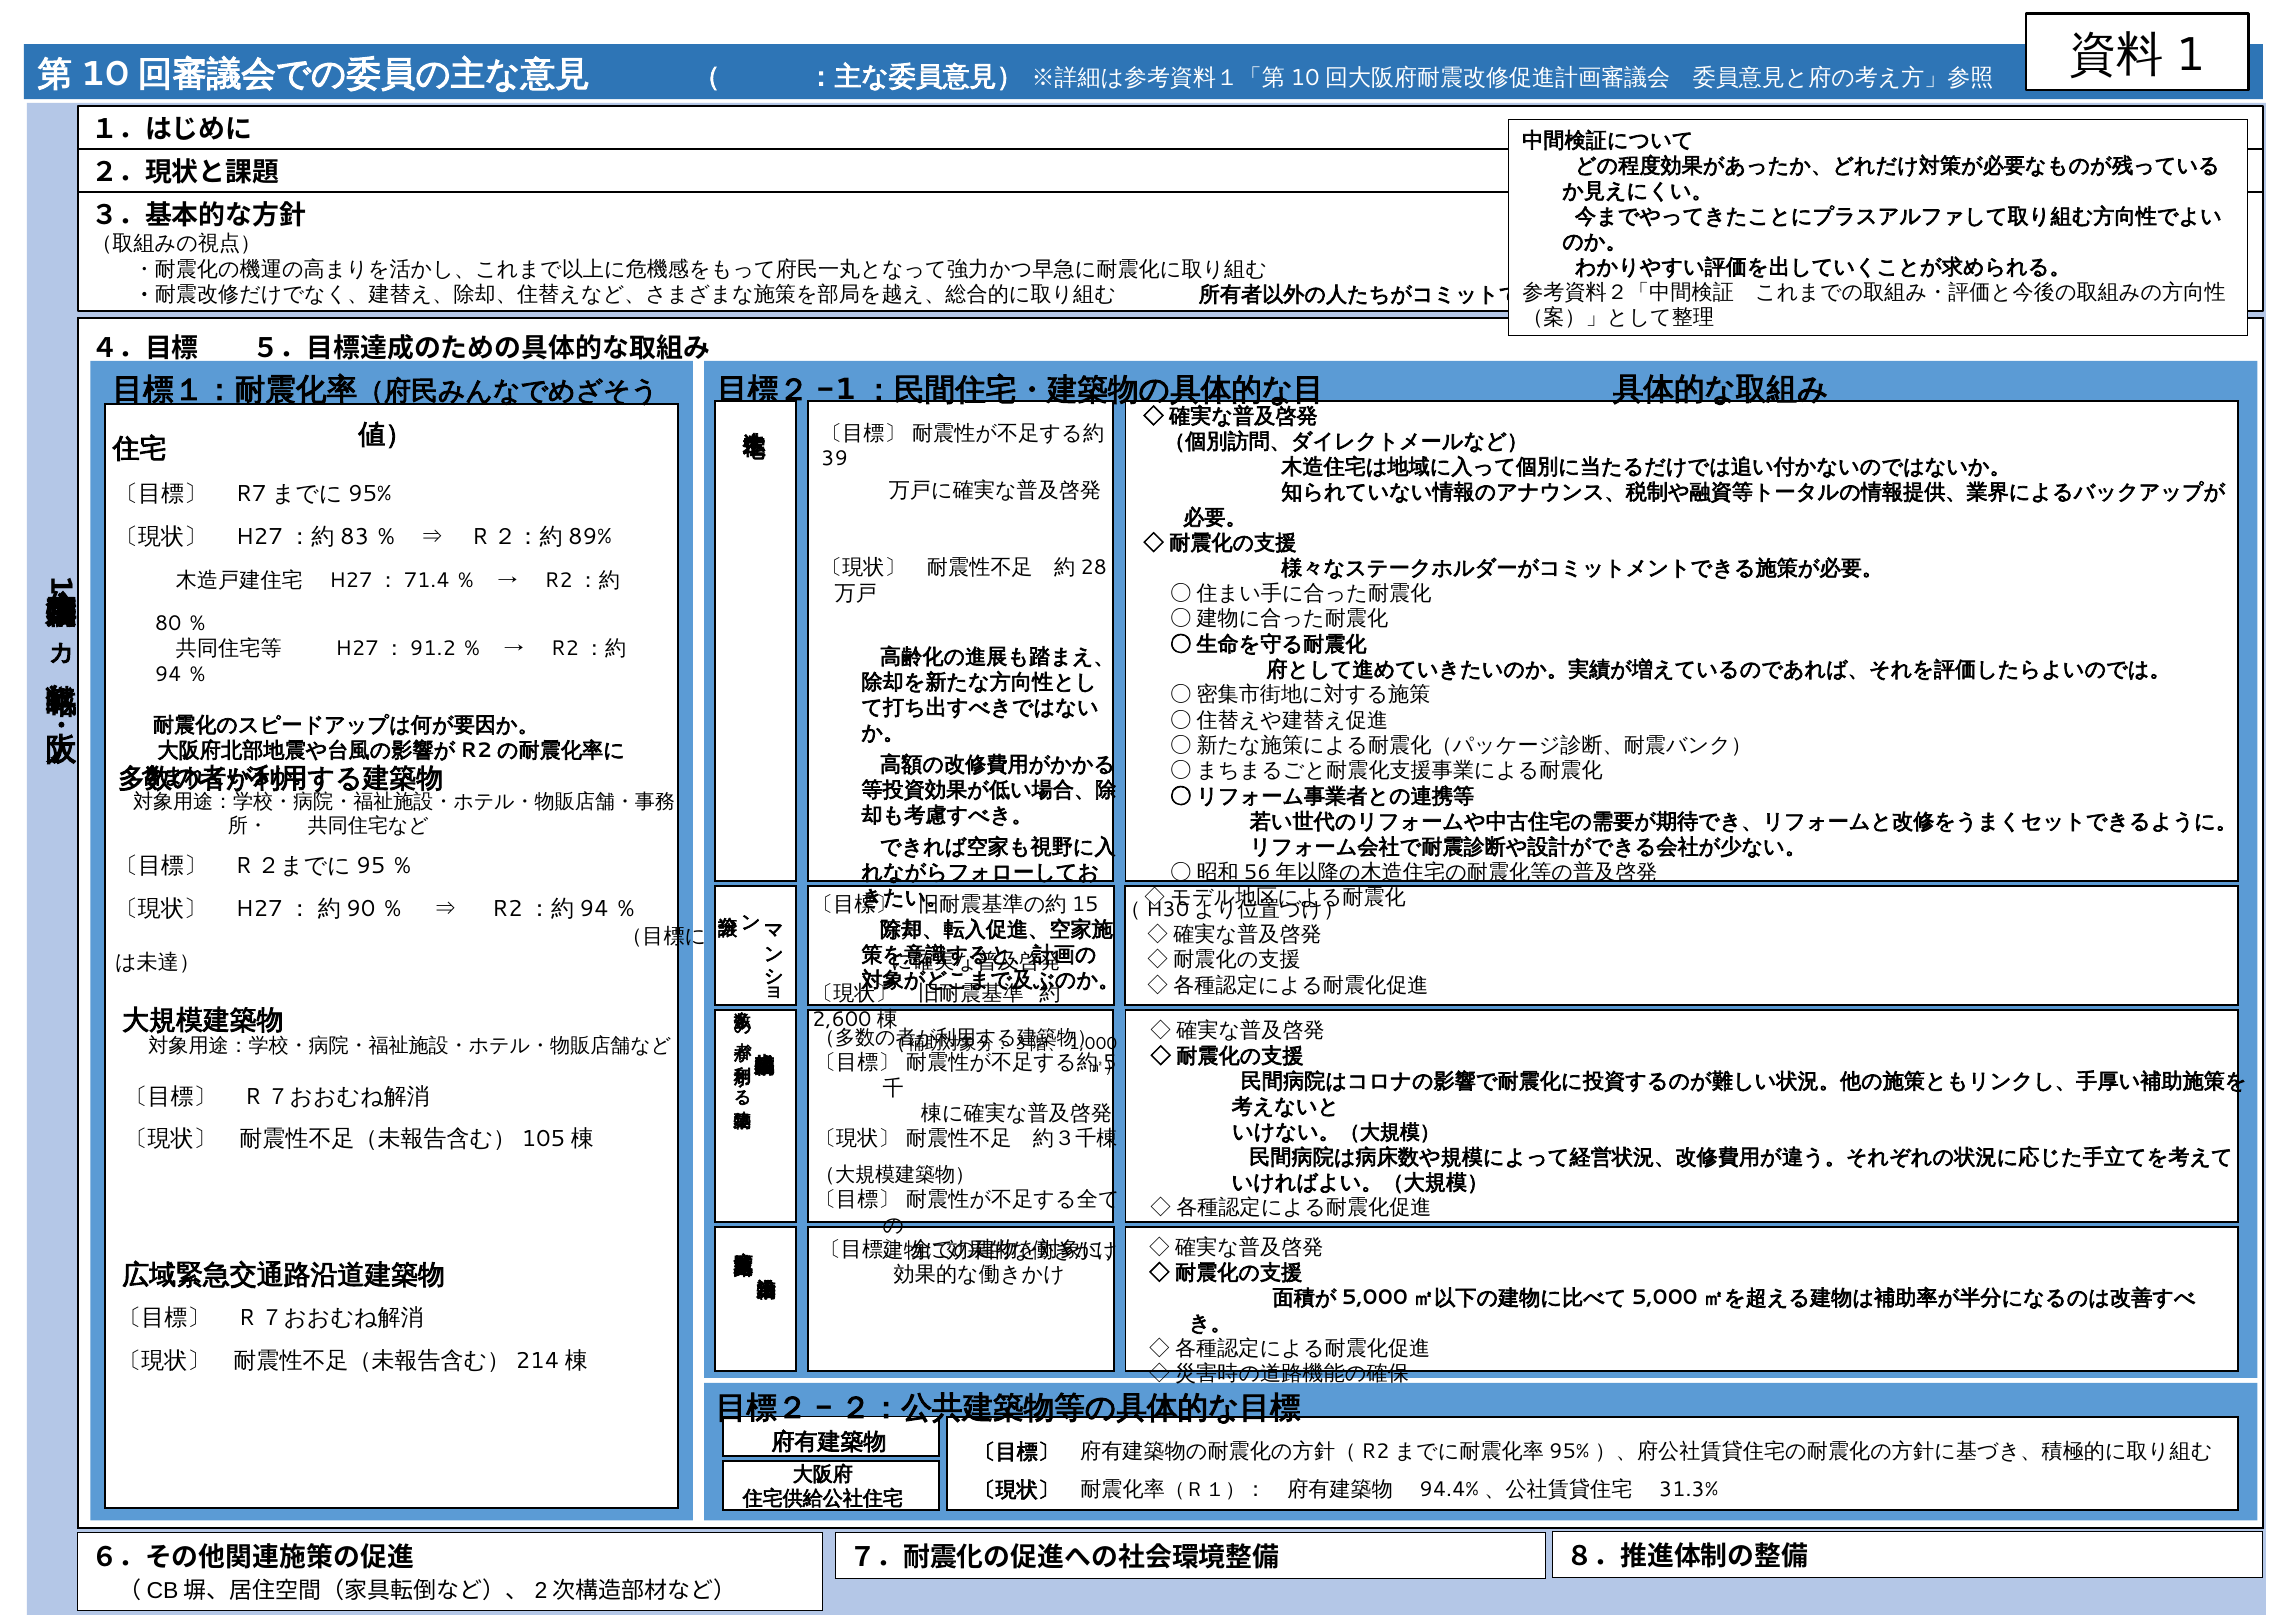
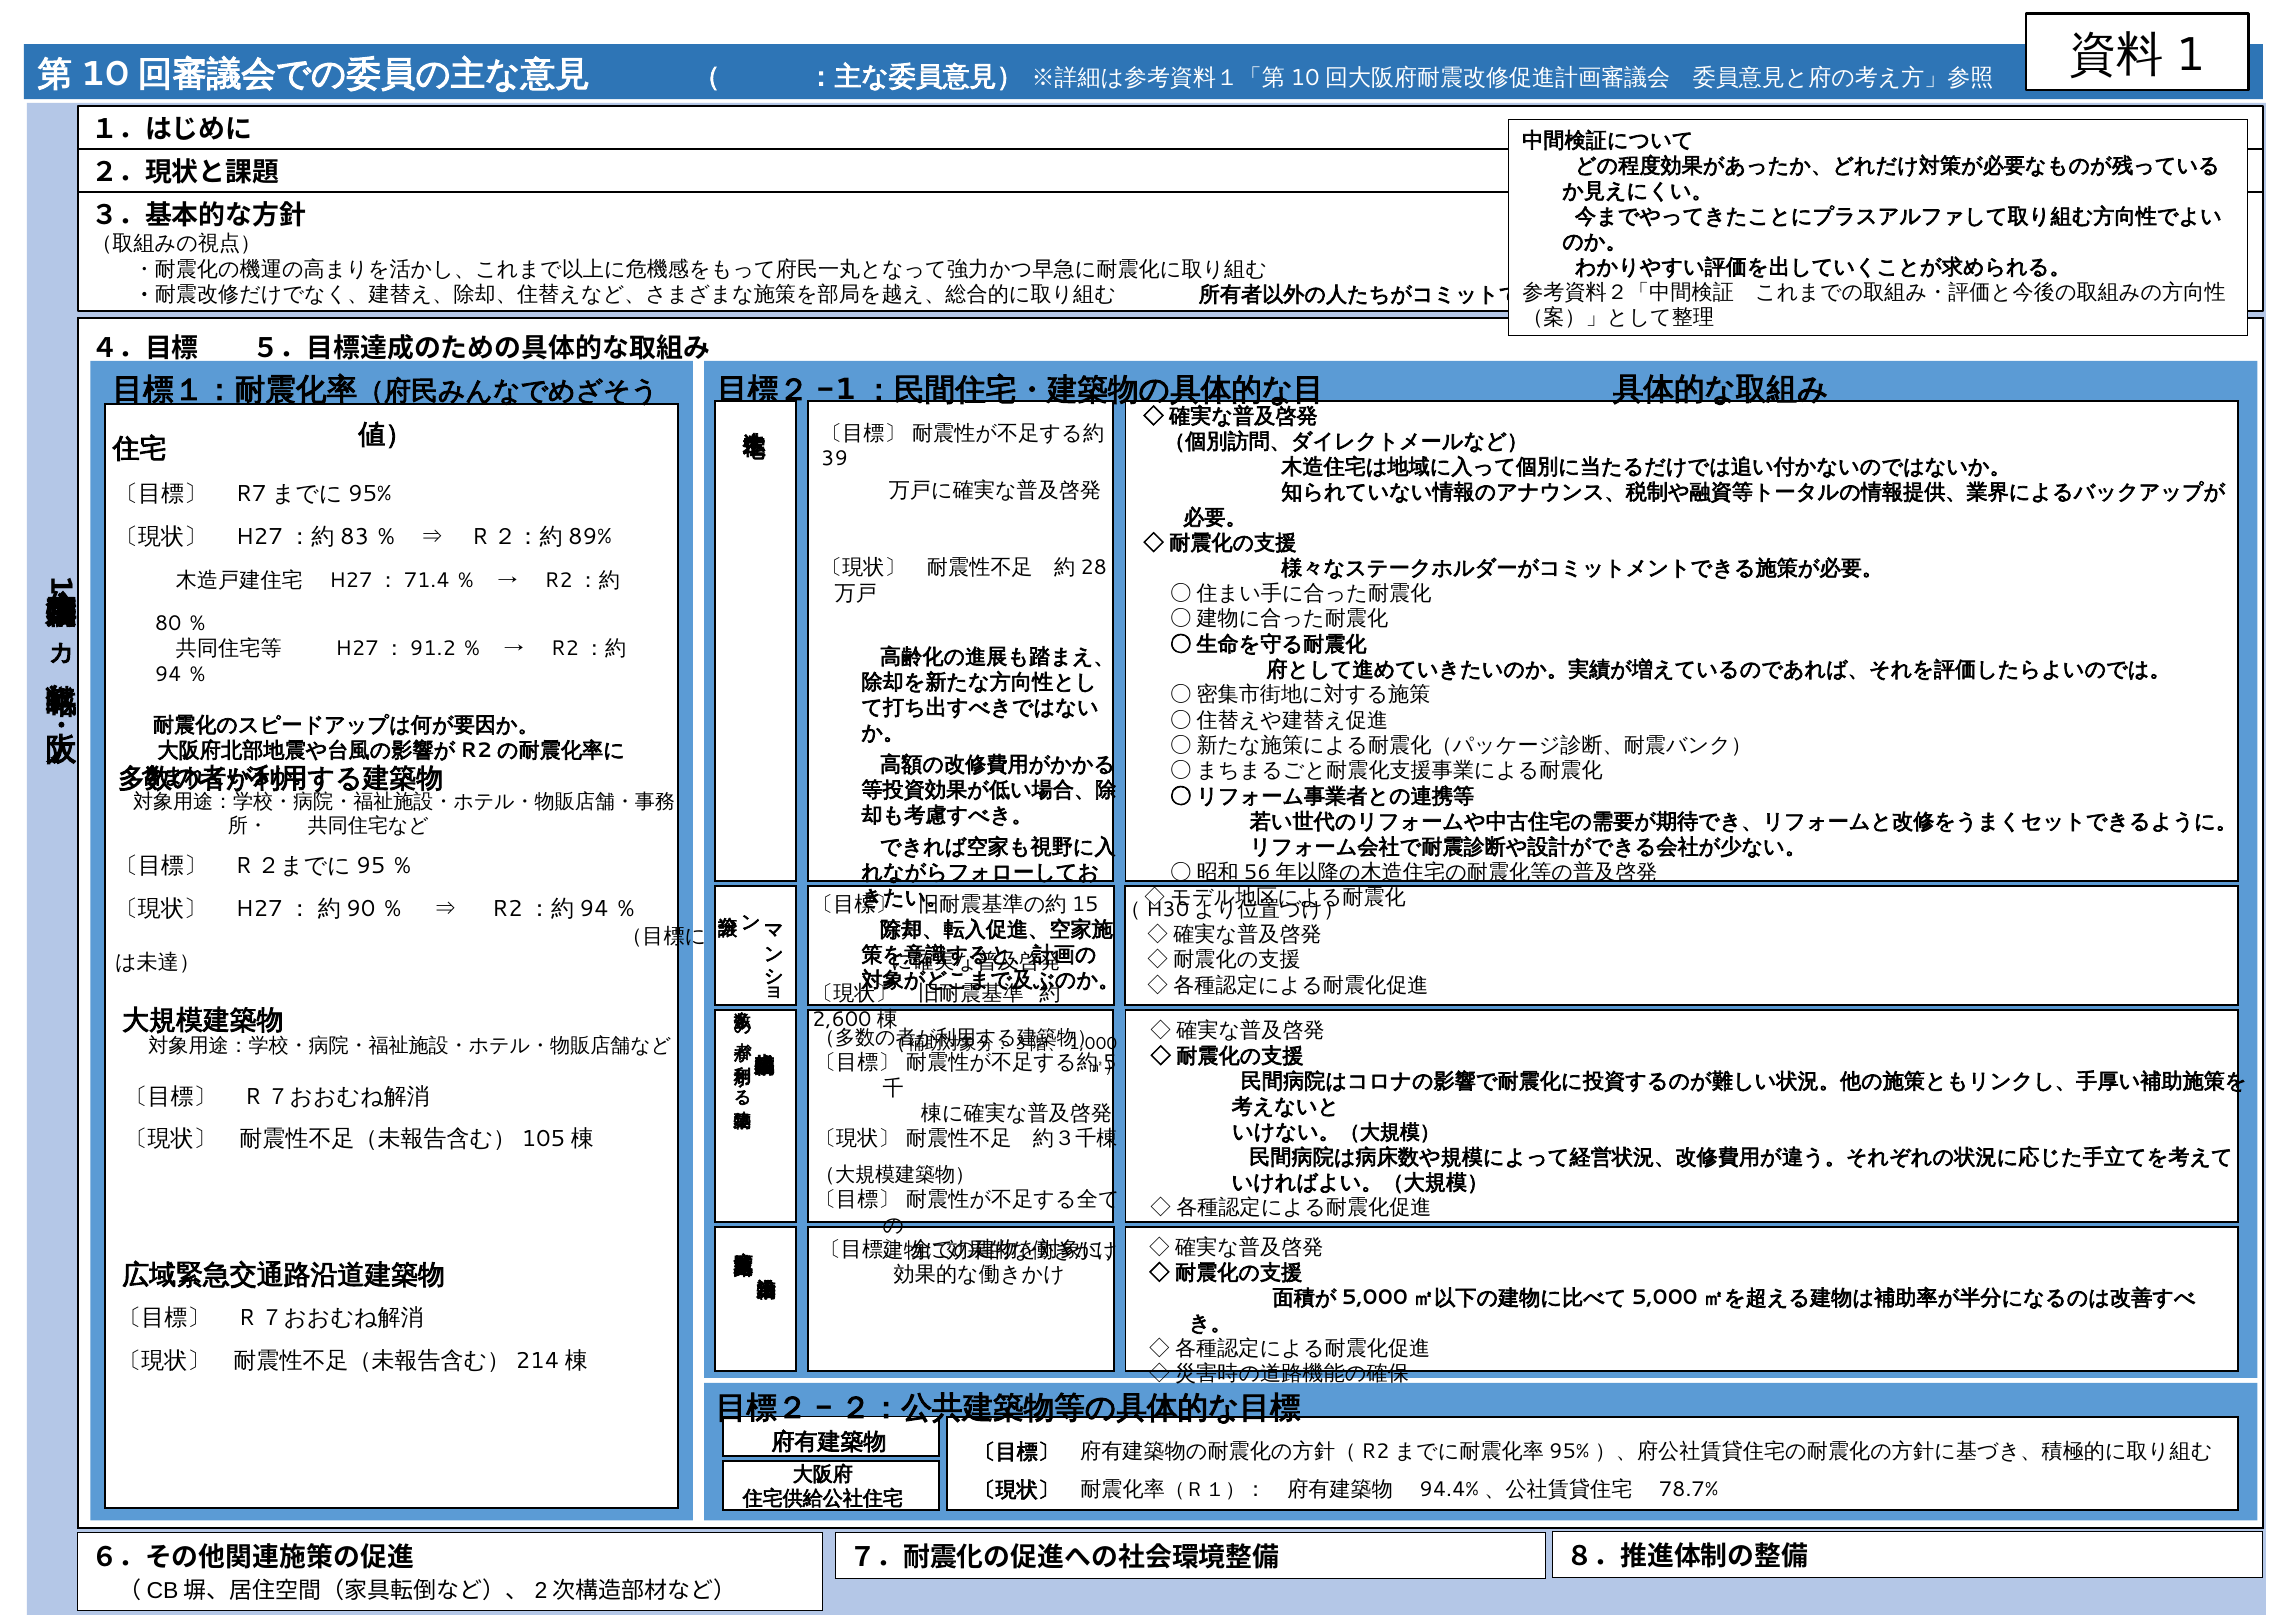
31.3%: 31.3% -> 78.7%
